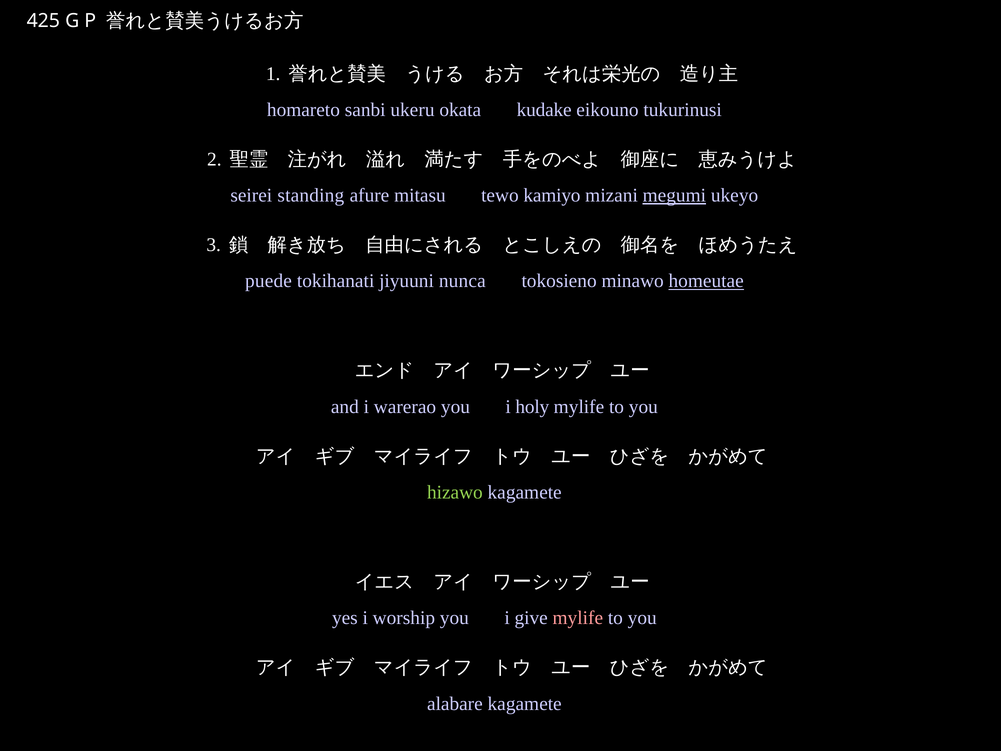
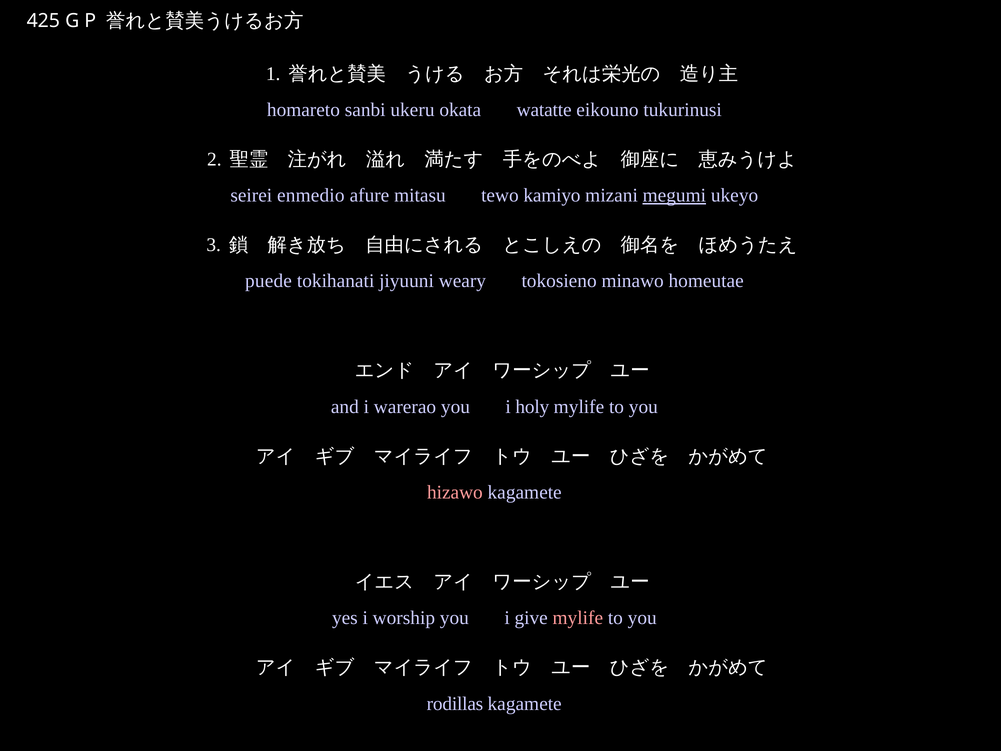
kudake: kudake -> watatte
standing: standing -> enmedio
nunca: nunca -> weary
homeutae underline: present -> none
hizawo colour: light green -> pink
alabare: alabare -> rodillas
